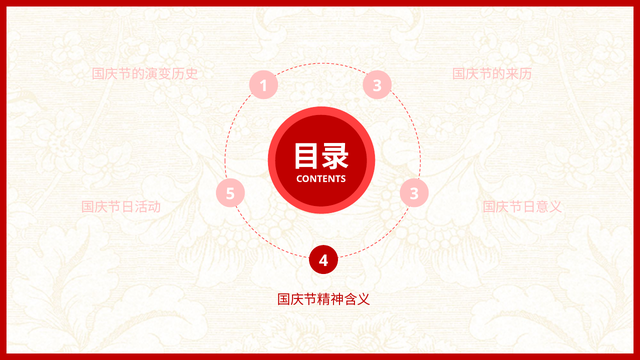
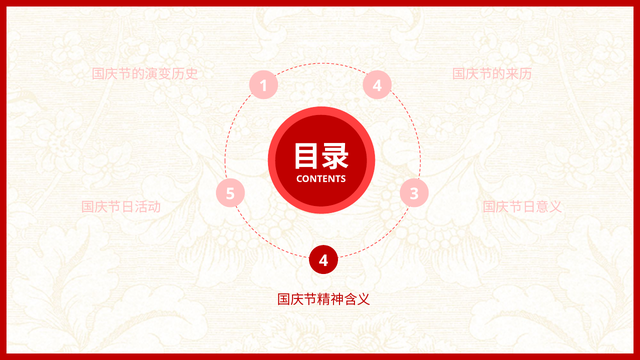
1 3: 3 -> 4
